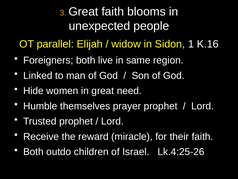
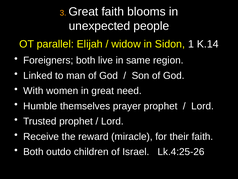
K.16: K.16 -> K.14
Hide: Hide -> With
